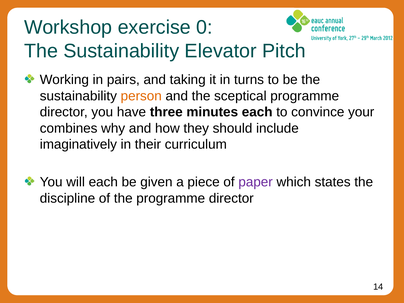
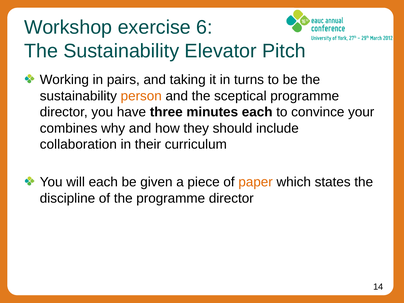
0: 0 -> 6
imaginatively: imaginatively -> collaboration
paper colour: purple -> orange
